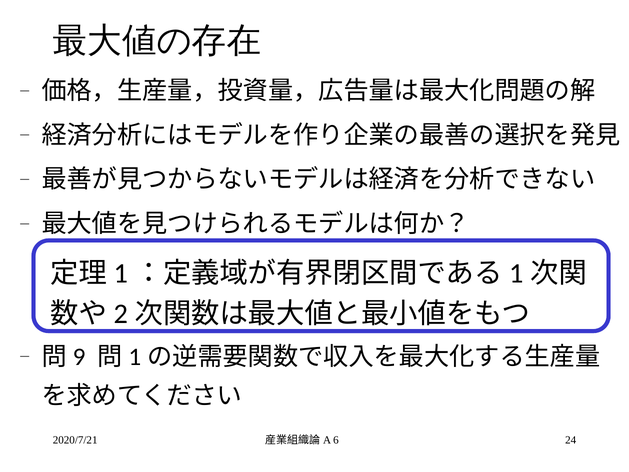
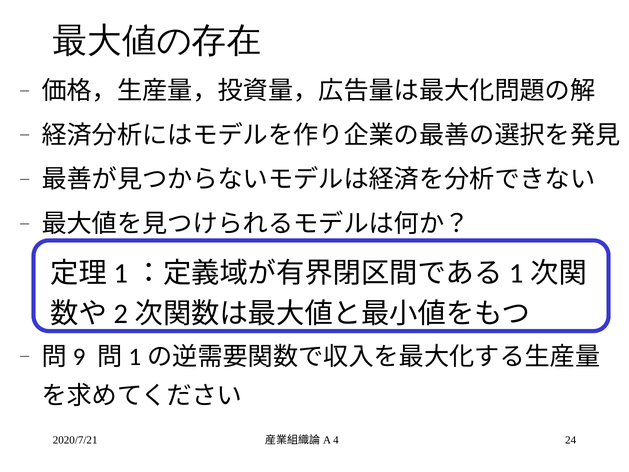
6: 6 -> 4
